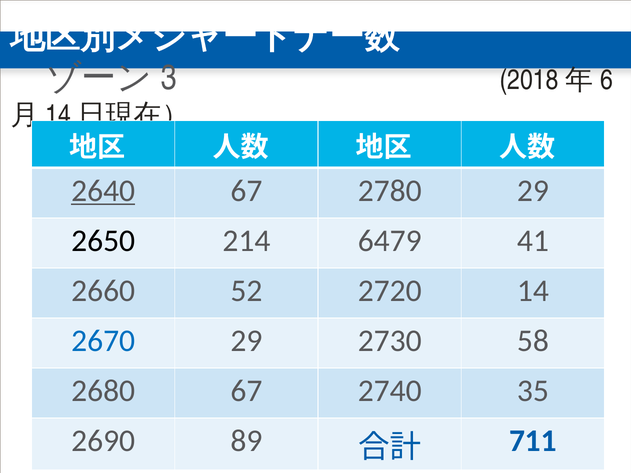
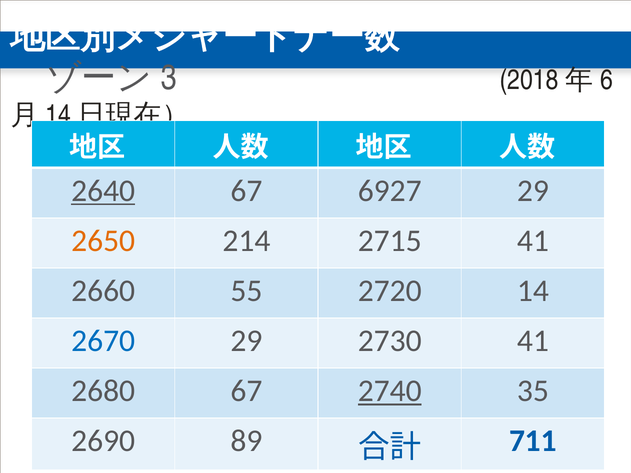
2780: 2780 -> 6927
2650 colour: black -> orange
6479: 6479 -> 2715
52: 52 -> 55
2730 58: 58 -> 41
2740 underline: none -> present
